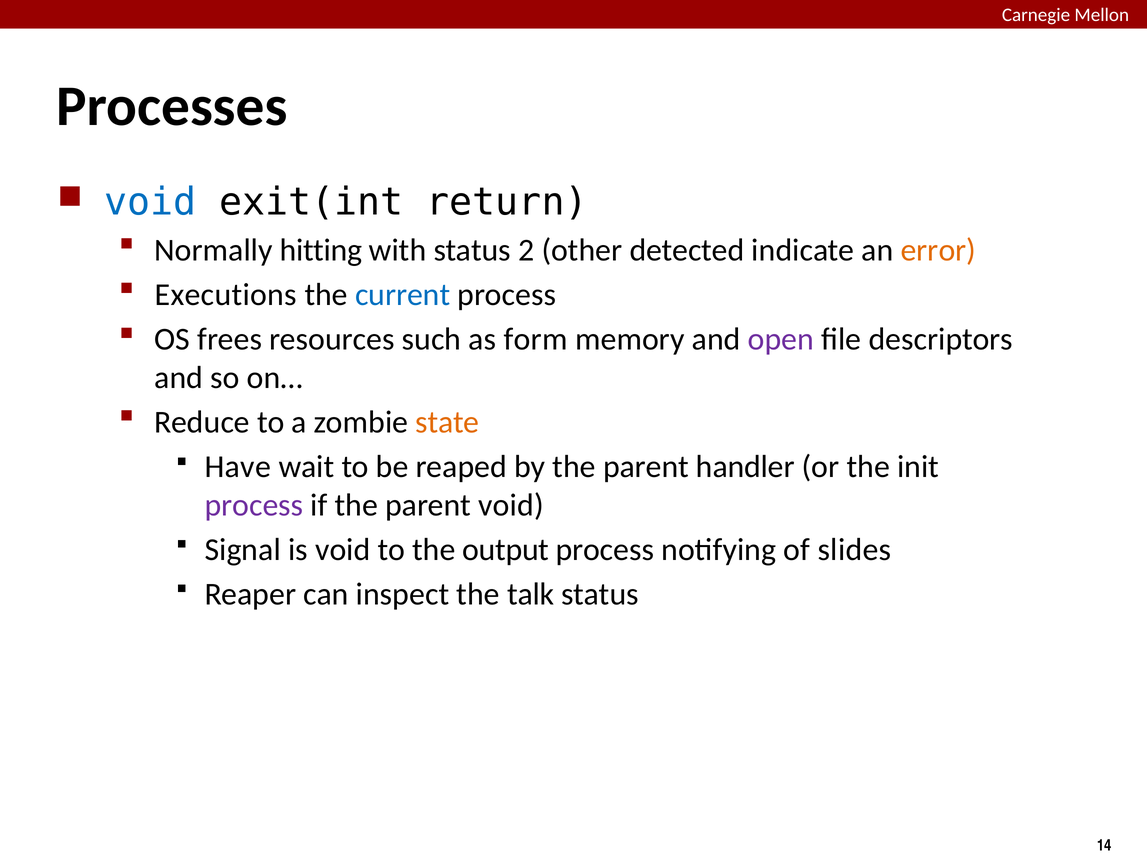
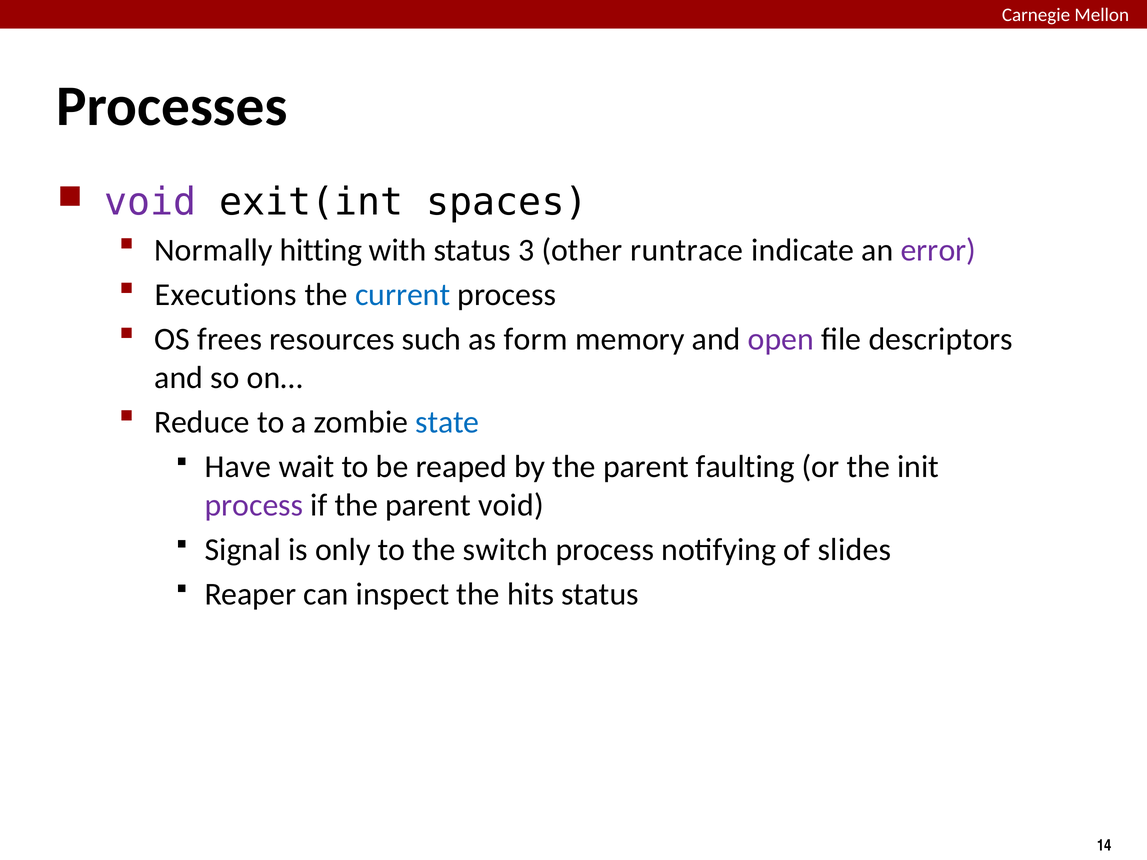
void at (150, 202) colour: blue -> purple
return: return -> spaces
2: 2 -> 3
detected: detected -> runtrace
error colour: orange -> purple
state colour: orange -> blue
handler: handler -> faulting
is void: void -> only
output: output -> switch
talk: talk -> hits
